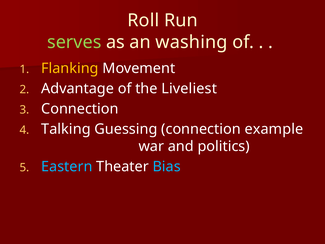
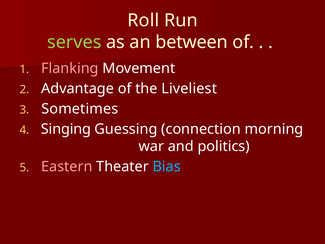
washing: washing -> between
Flanking colour: yellow -> pink
Connection at (80, 109): Connection -> Sometimes
Talking: Talking -> Singing
example: example -> morning
Eastern colour: light blue -> pink
